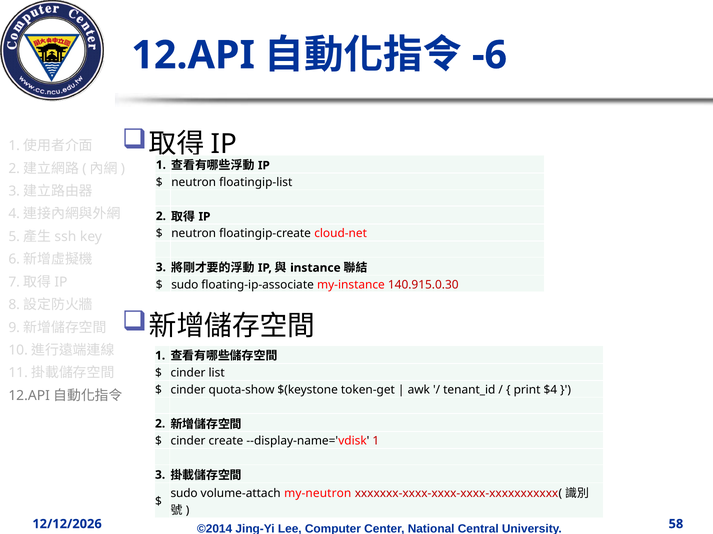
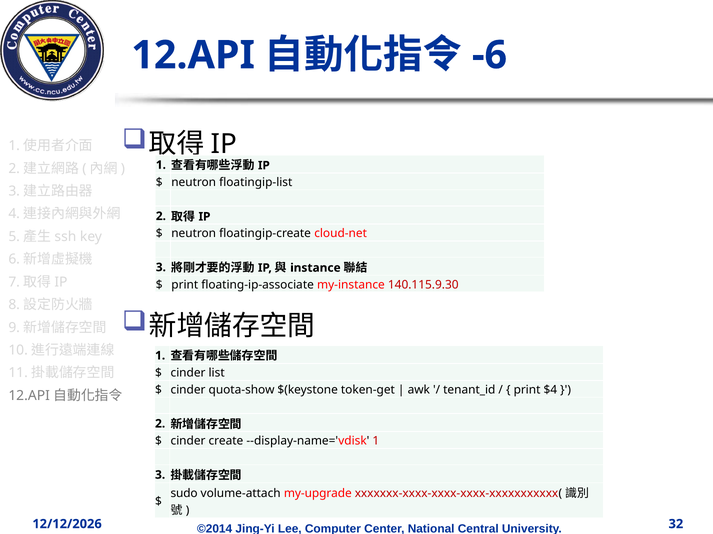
sudo at (185, 285): sudo -> print
140.915.0.30: 140.915.0.30 -> 140.115.9.30
my-neutron: my-neutron -> my-upgrade
58: 58 -> 32
